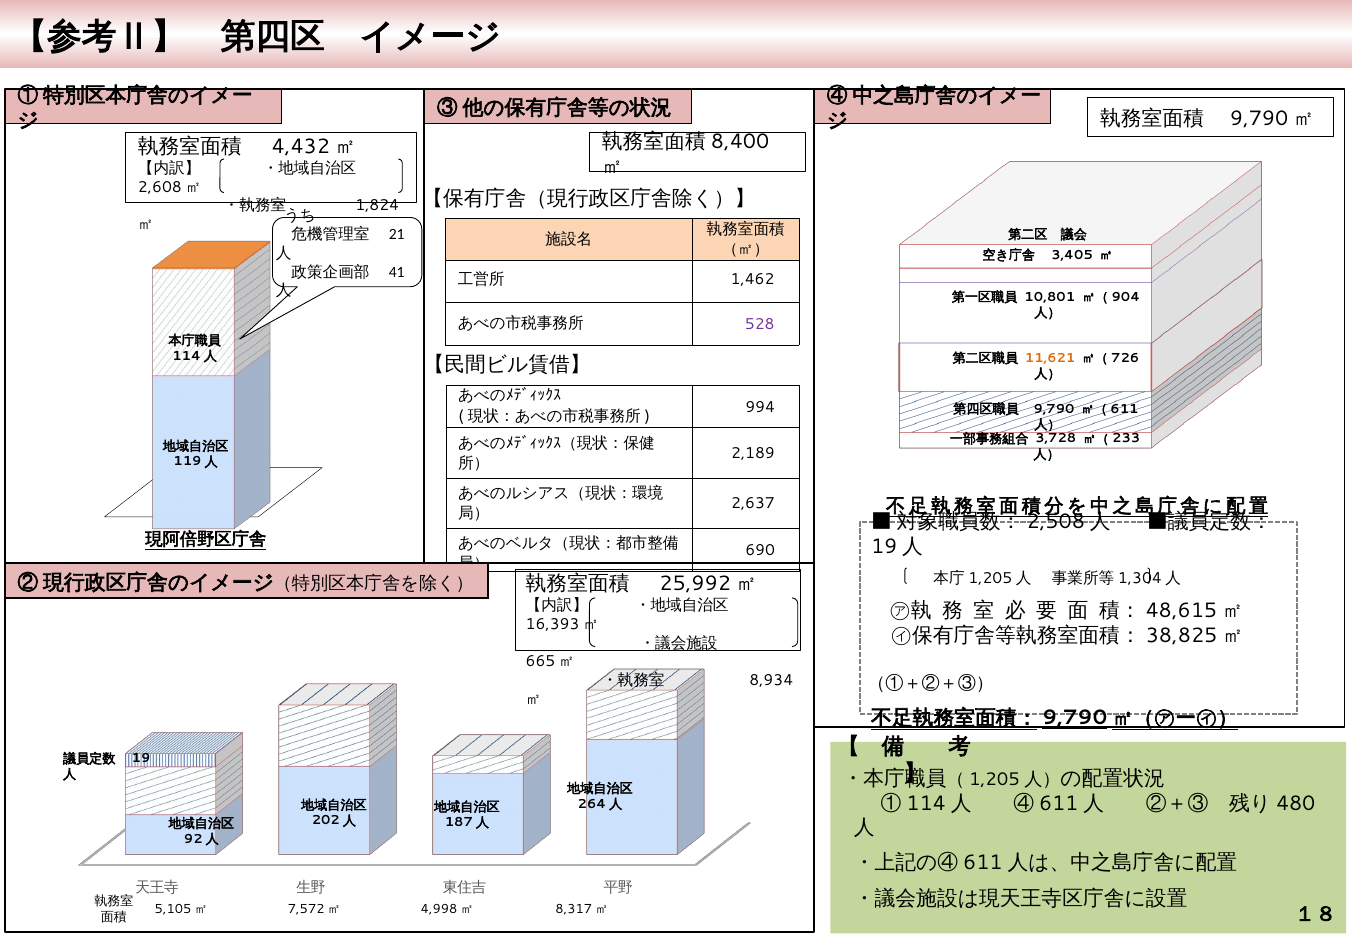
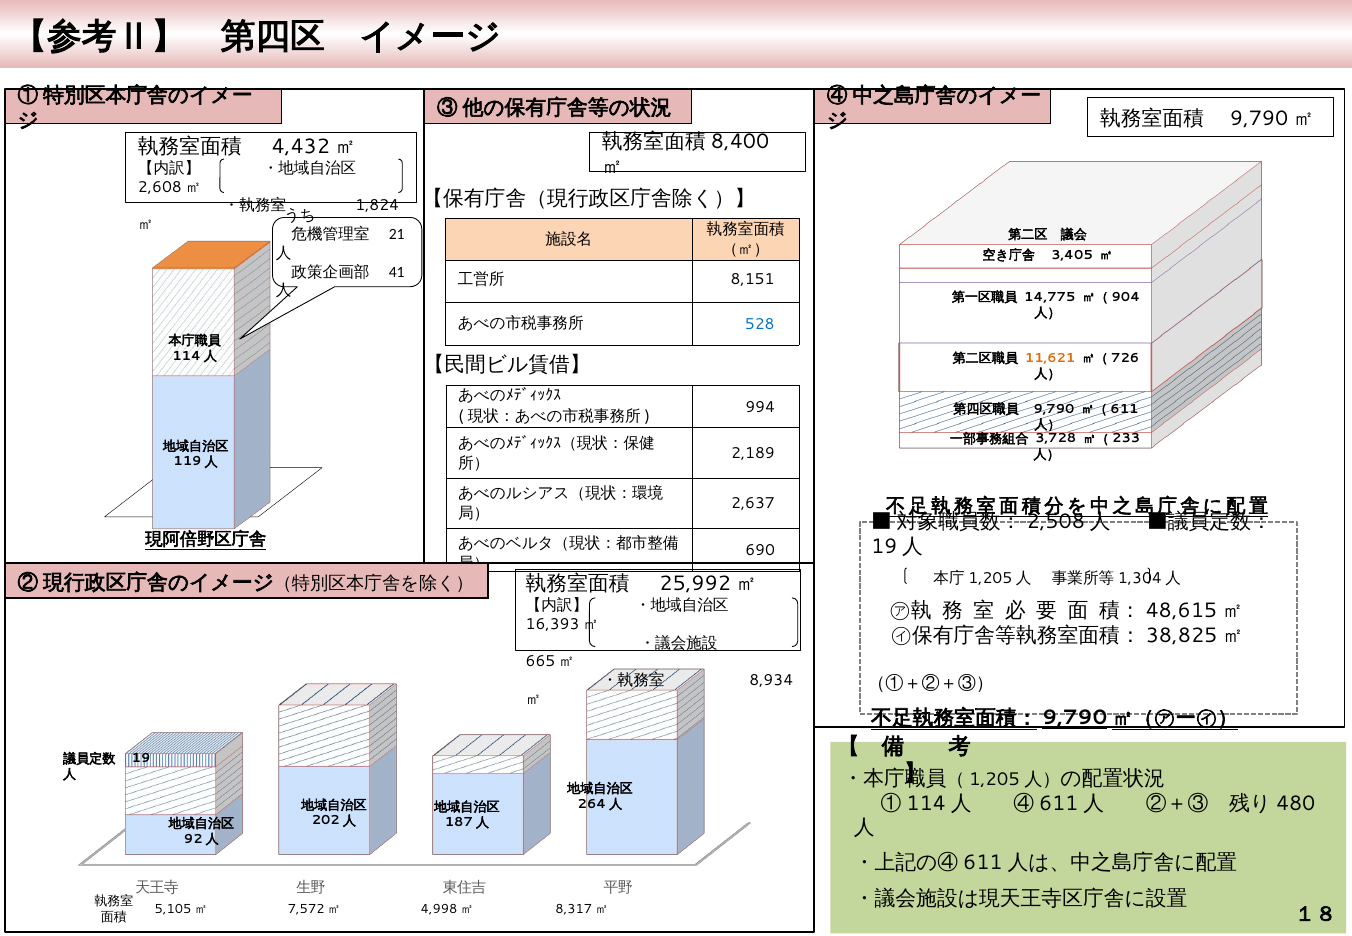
1,462: 1,462 -> 8,151
10,801: 10,801 -> 14,775
528 colour: purple -> blue
